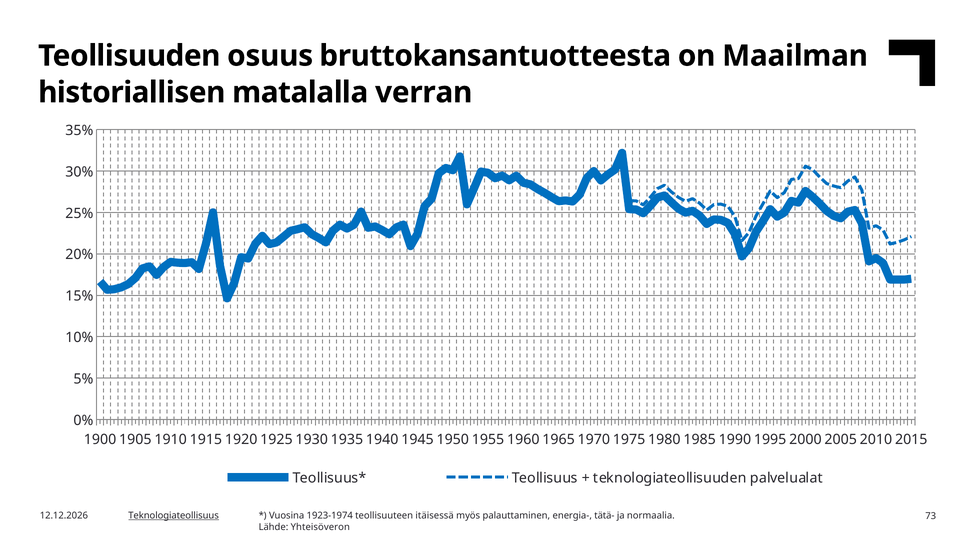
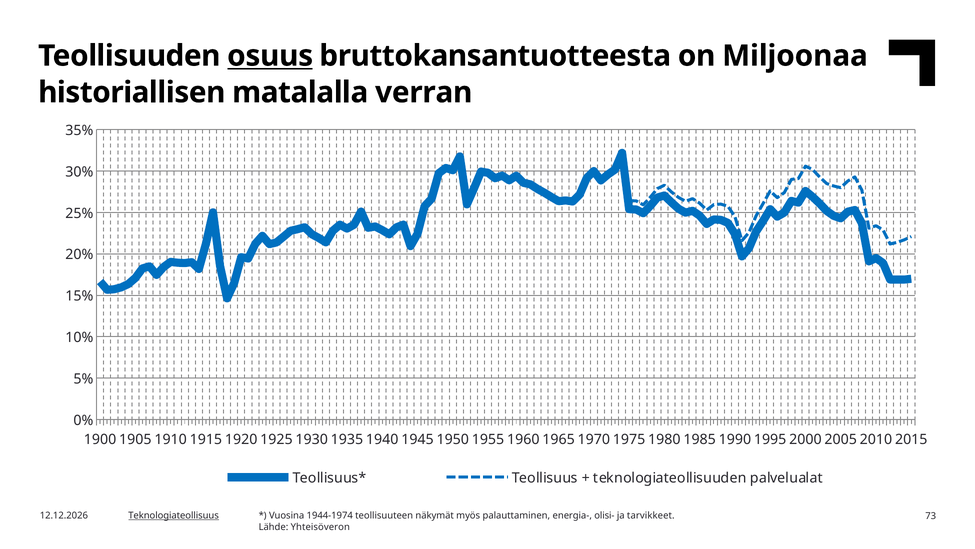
osuus underline: none -> present
Maailman: Maailman -> Miljoonaa
1923-1974: 1923-1974 -> 1944-1974
itäisessä: itäisessä -> näkymät
tätä-: tätä- -> olisi-
normaalia: normaalia -> tarvikkeet
